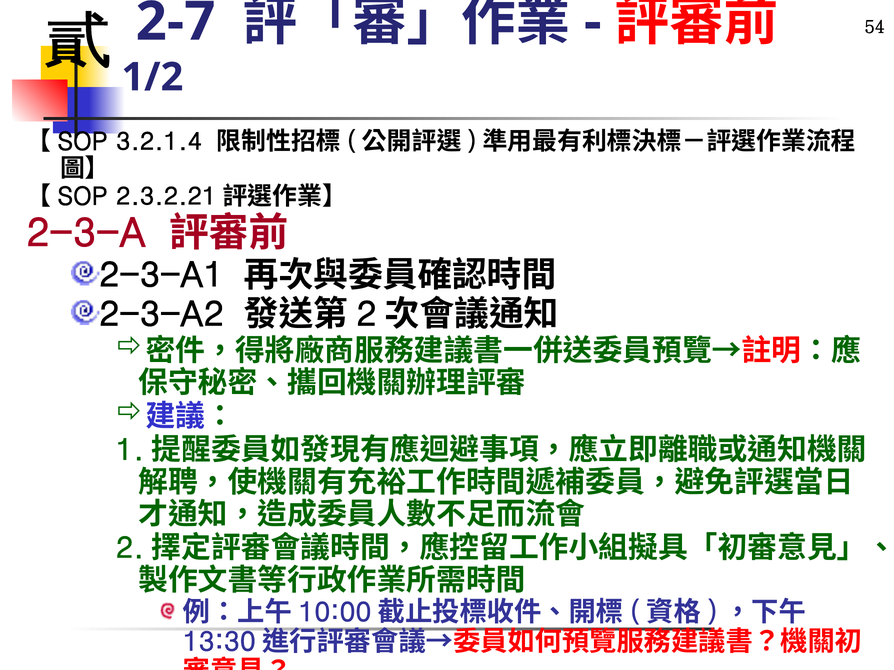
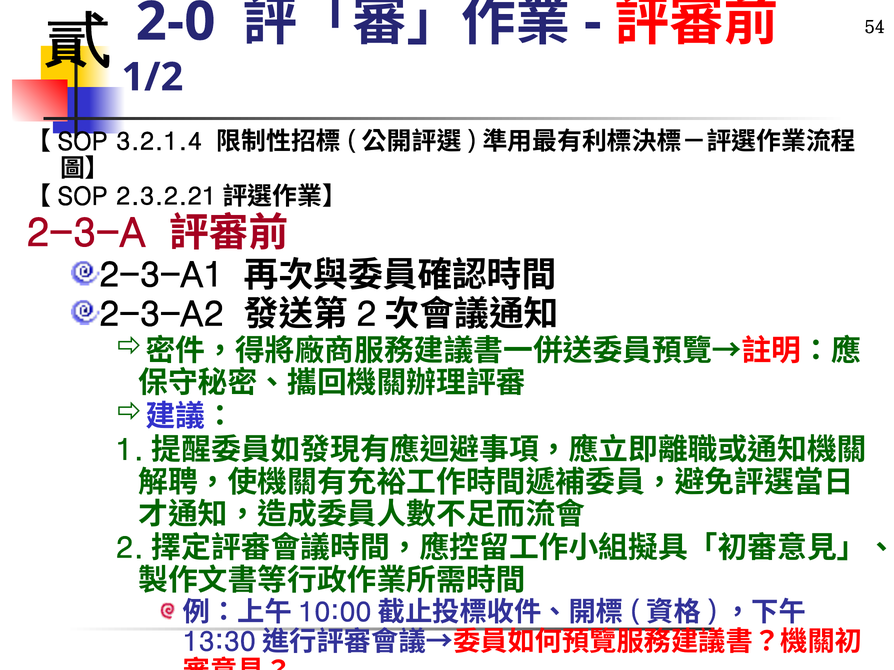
2-7: 2-7 -> 2-0
